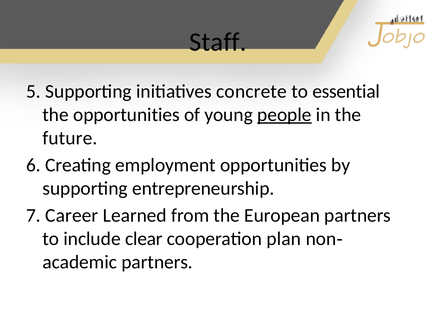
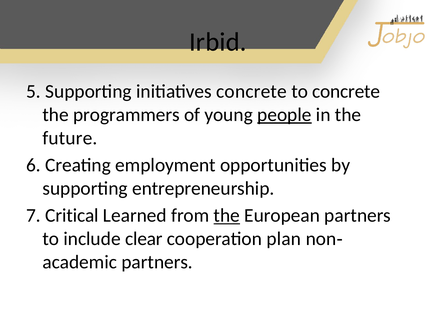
Staff: Staff -> Irbid
to essential: essential -> concrete
the opportunities: opportunities -> programmers
Career: Career -> Critical
the at (227, 216) underline: none -> present
